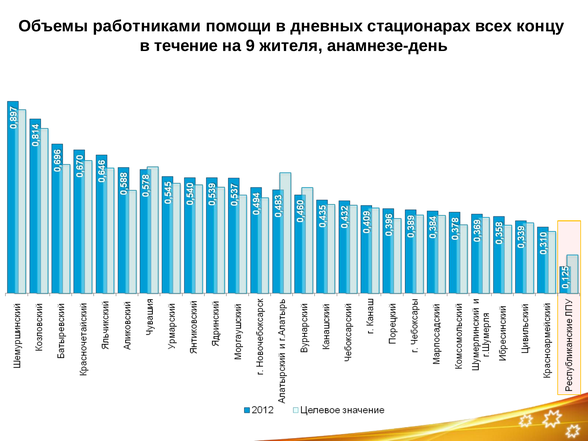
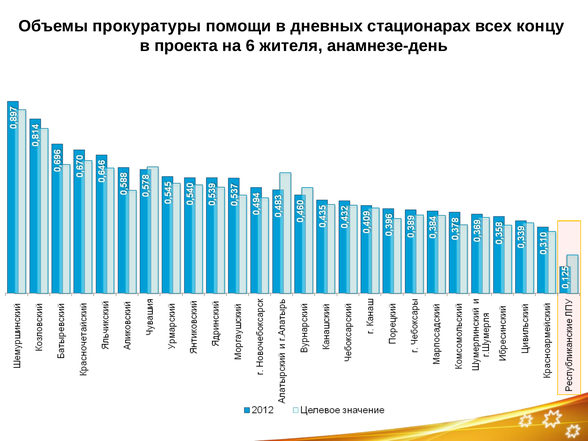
работниками: работниками -> прокуратуры
течение: течение -> проекта
9: 9 -> 6
